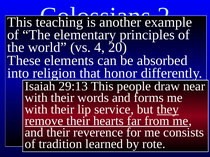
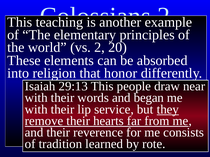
vs 4: 4 -> 2
forms: forms -> began
